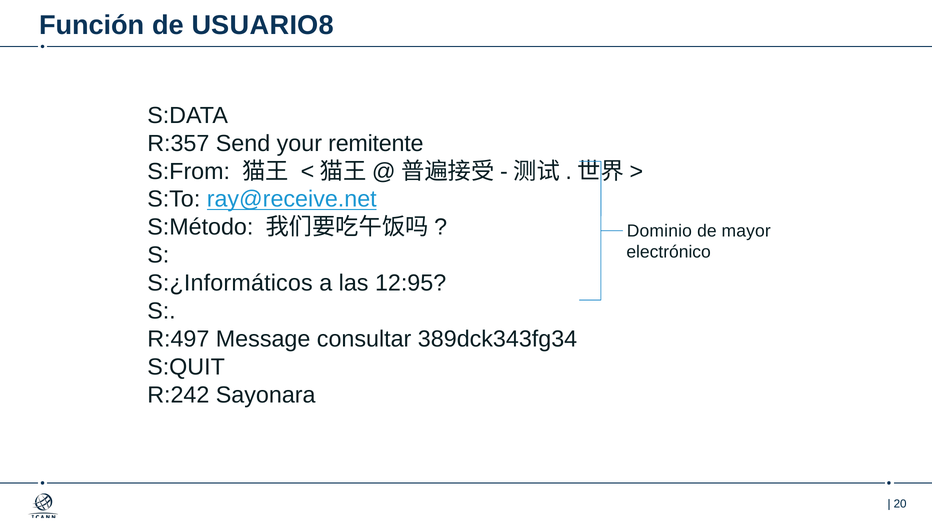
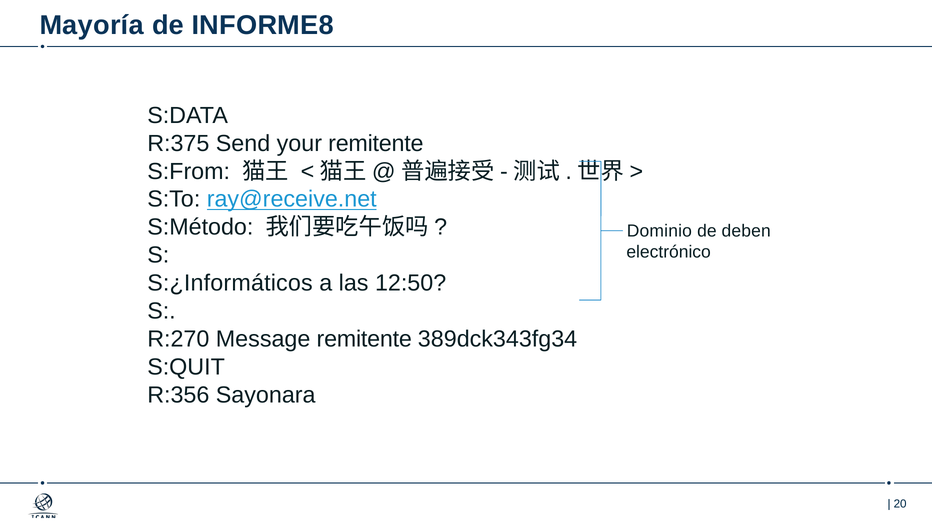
Función: Función -> Mayoría
USUARIO8: USUARIO8 -> INFORME8
R:357: R:357 -> R:375
mayor: mayor -> deben
12:95: 12:95 -> 12:50
R:497: R:497 -> R:270
Message consultar: consultar -> remitente
R:242: R:242 -> R:356
